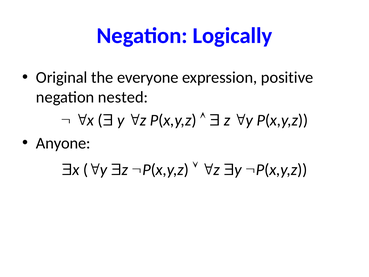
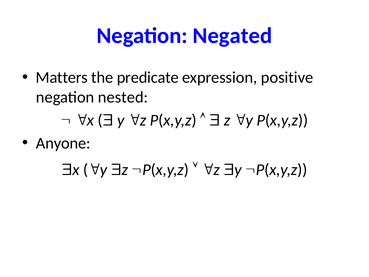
Logically: Logically -> Negated
Original: Original -> Matters
everyone: everyone -> predicate
